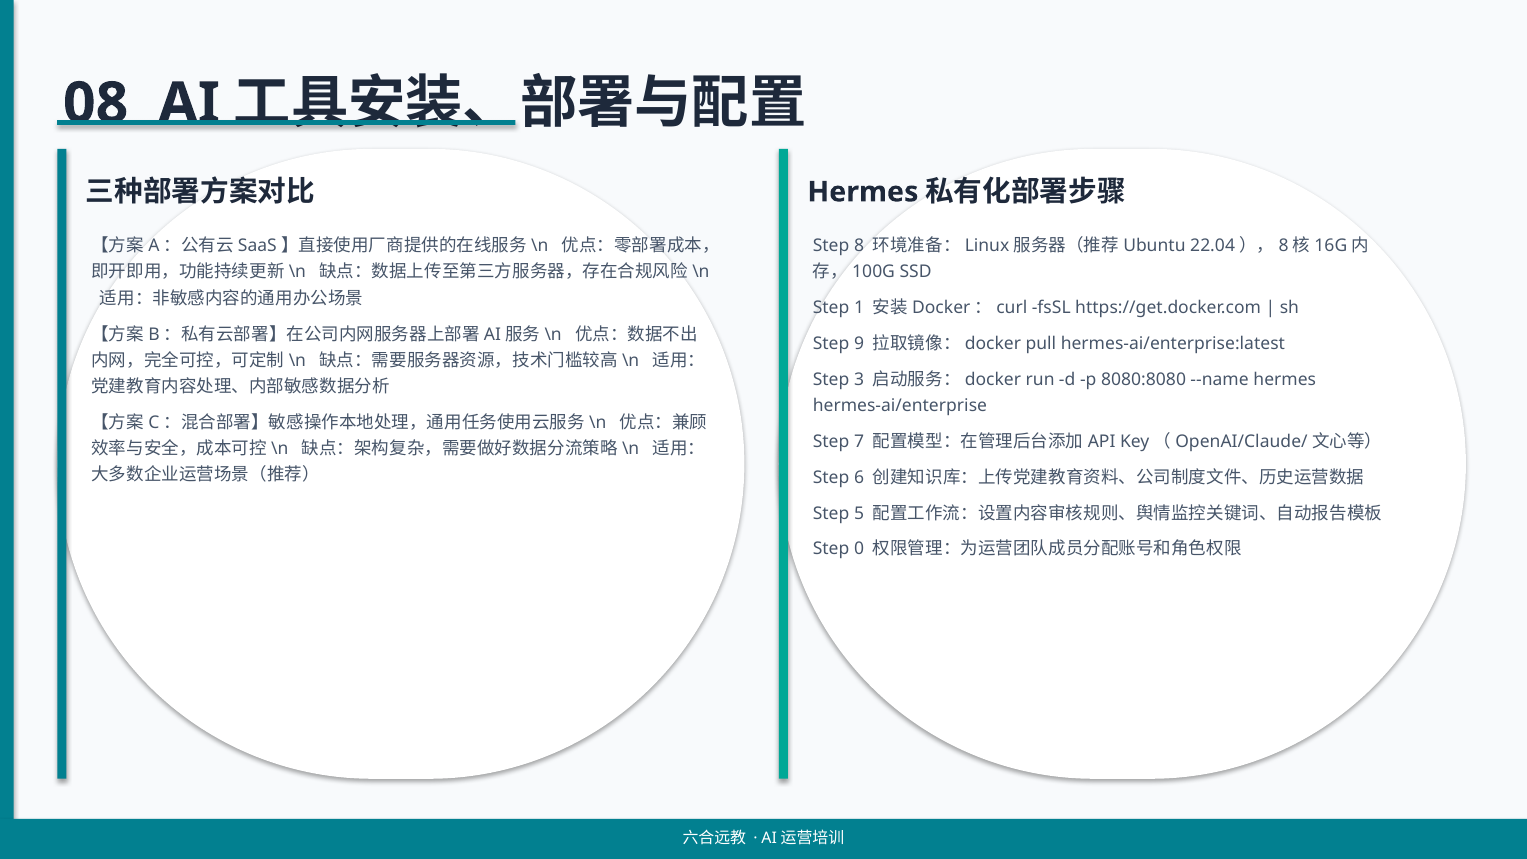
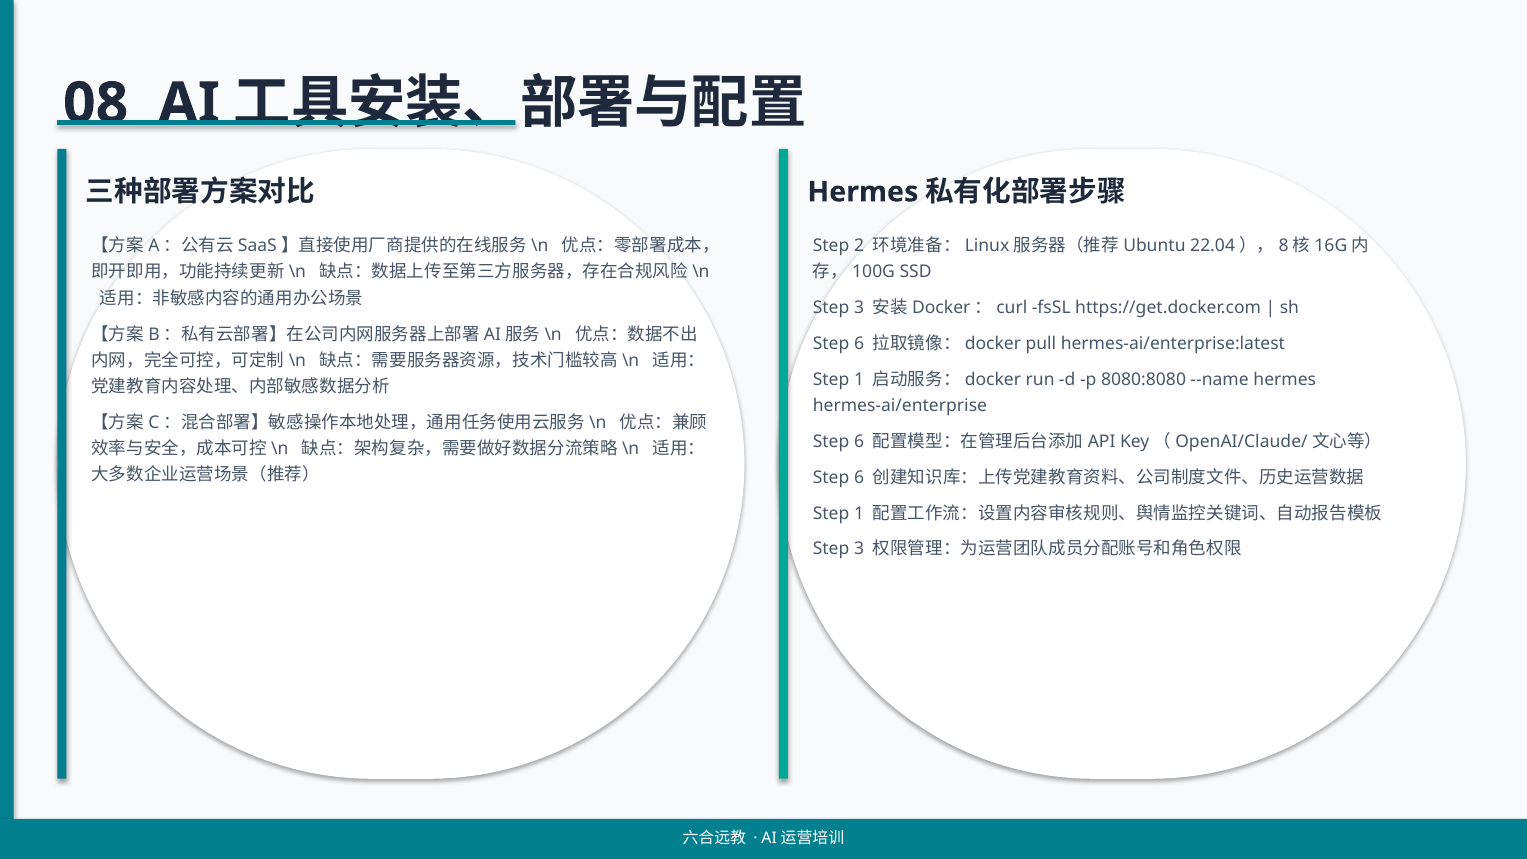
8: 8 -> 2
1 at (859, 308): 1 -> 3
9 at (859, 344): 9 -> 6
3 at (859, 380): 3 -> 1
7 at (859, 442): 7 -> 6
5 at (859, 513): 5 -> 1
0 at (859, 549): 0 -> 3
